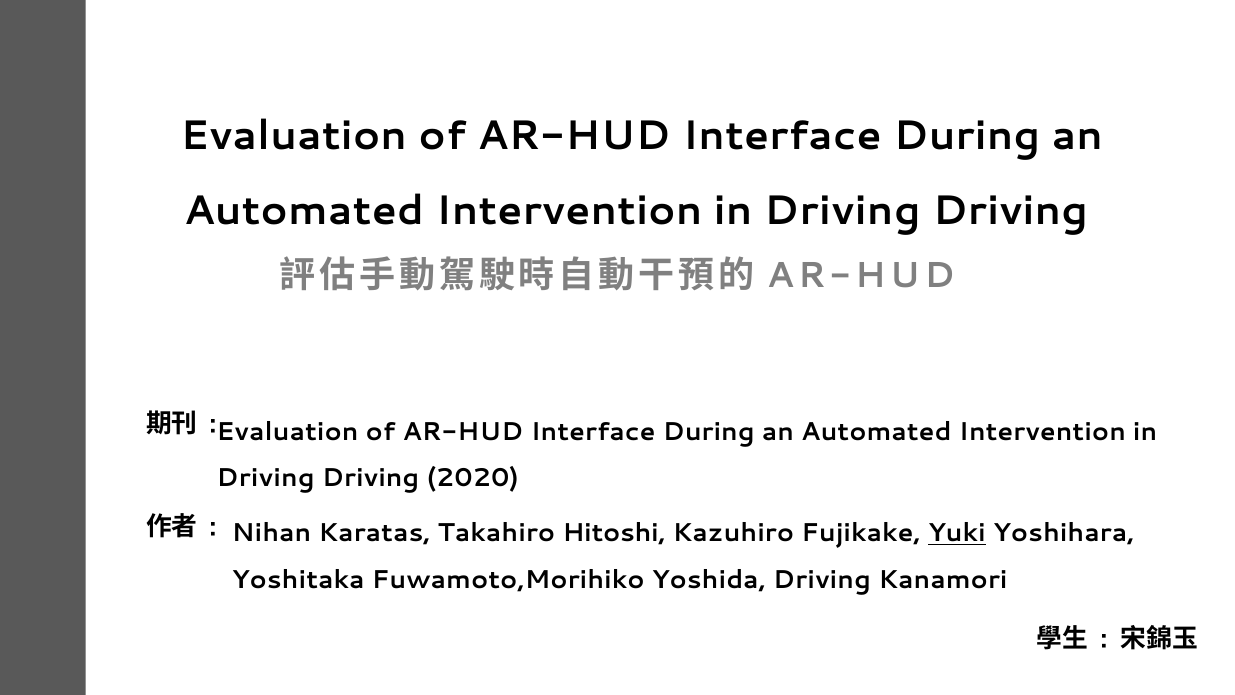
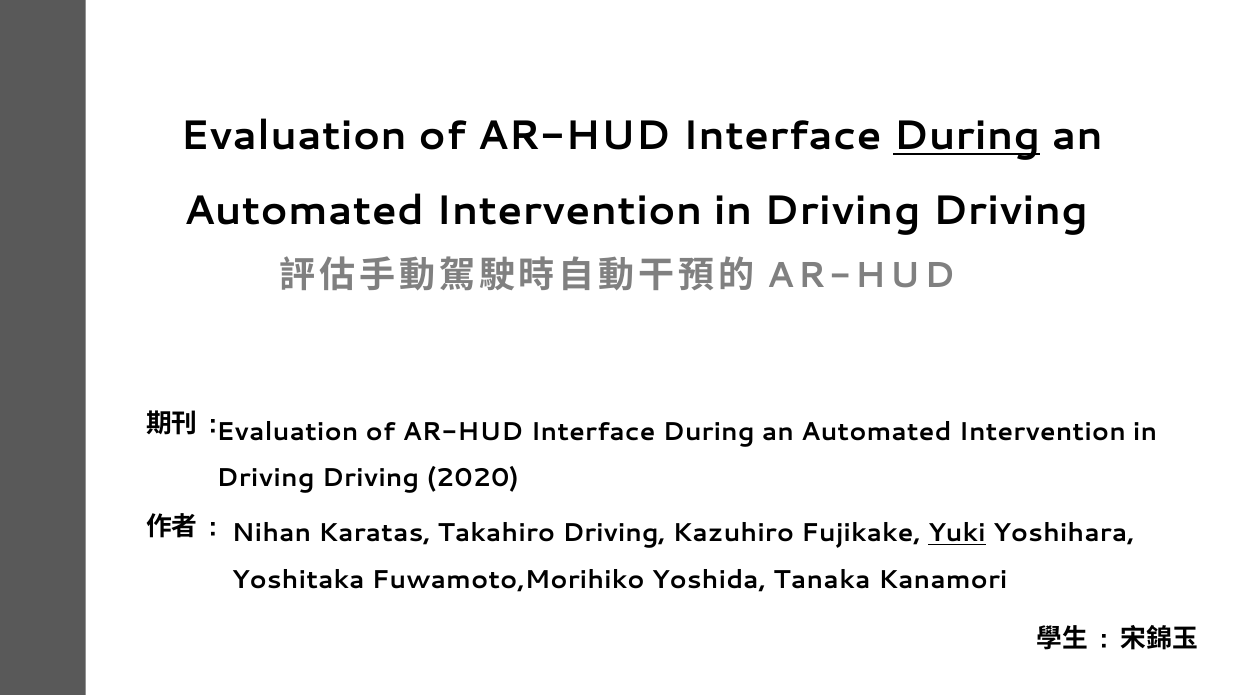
During at (967, 136) underline: none -> present
Takahiro Hitoshi: Hitoshi -> Driving
Yoshida Driving: Driving -> Tanaka
